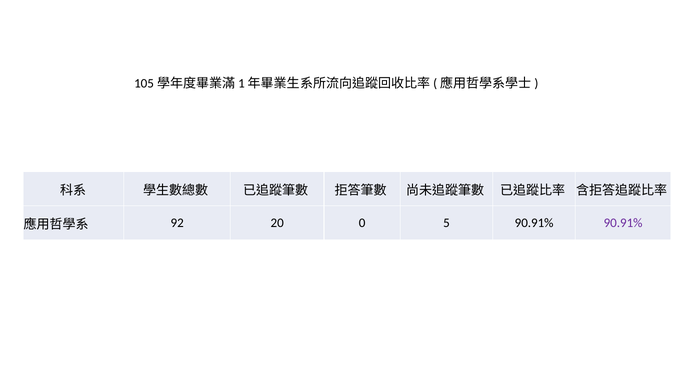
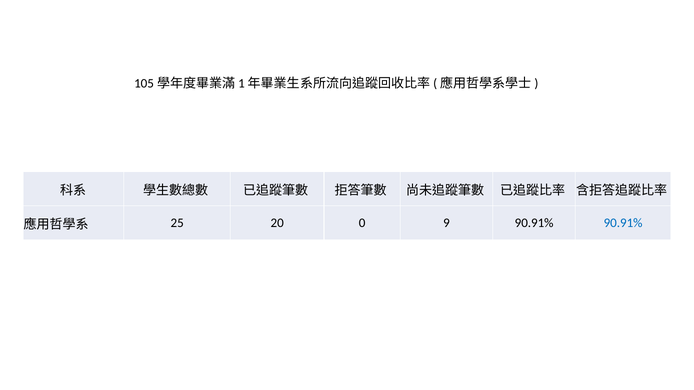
92: 92 -> 25
5: 5 -> 9
90.91% at (623, 223) colour: purple -> blue
